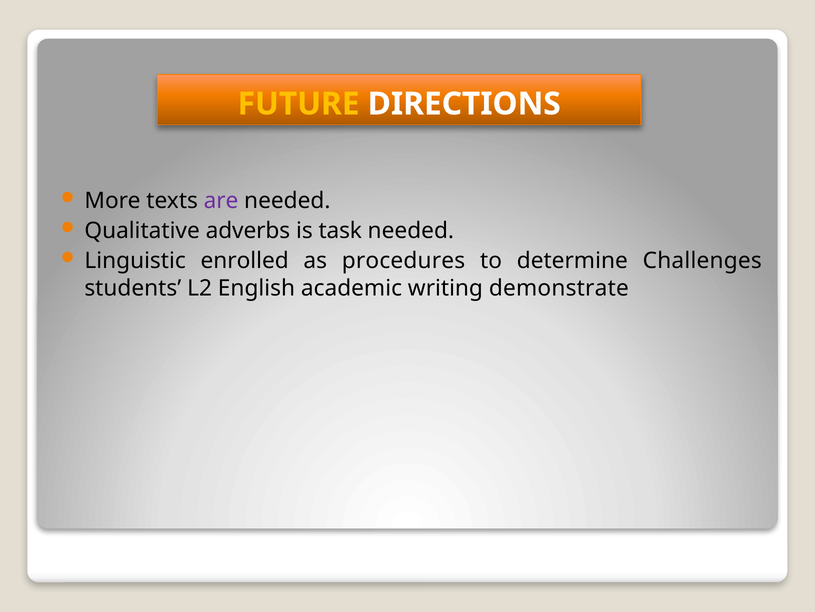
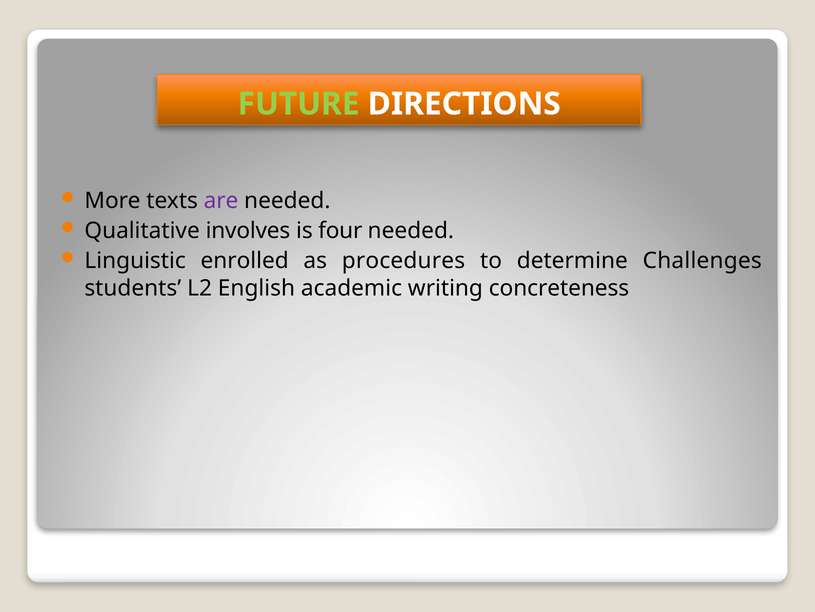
FUTURE colour: yellow -> light green
adverbs: adverbs -> involves
task: task -> four
demonstrate: demonstrate -> concreteness
